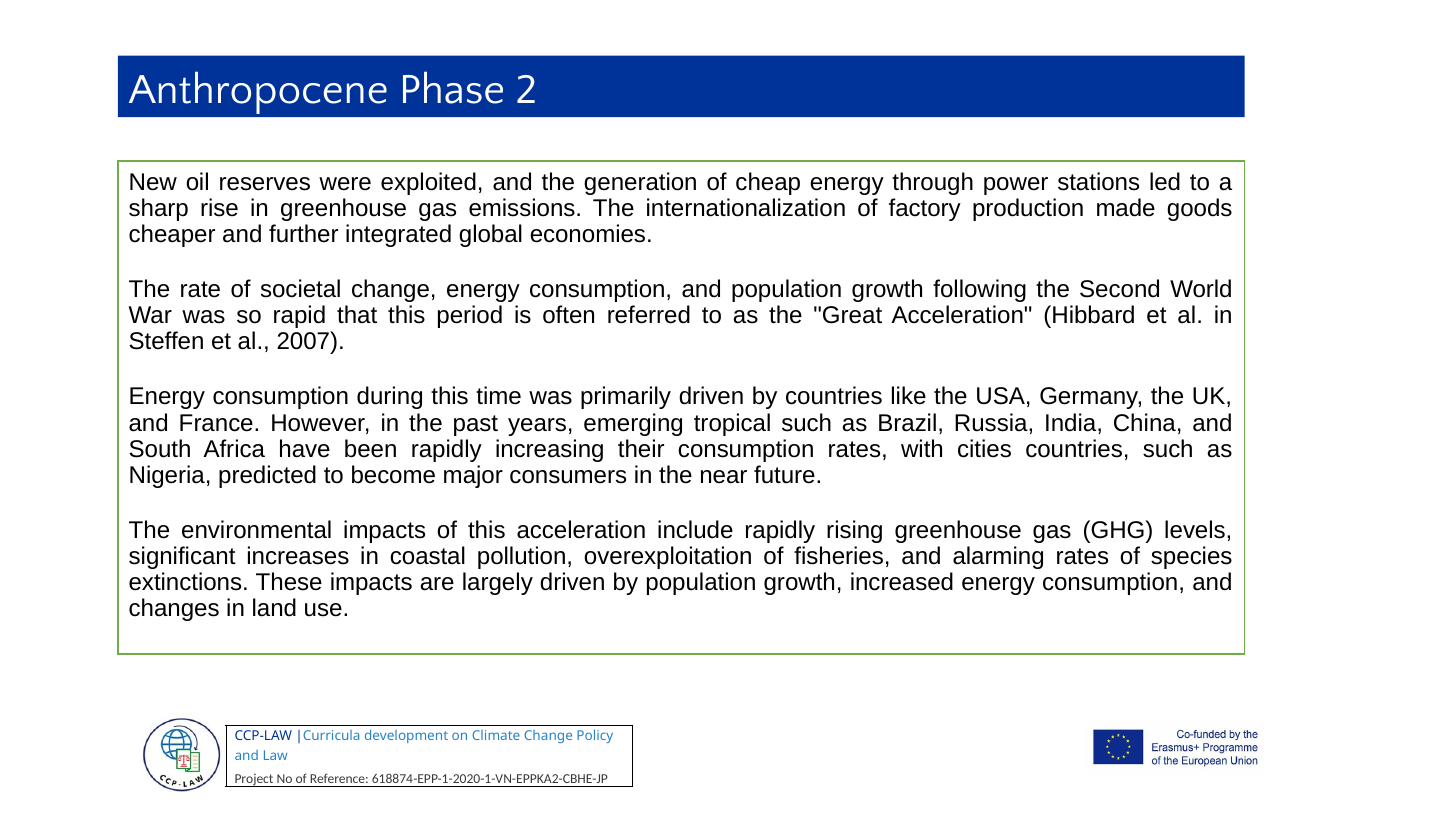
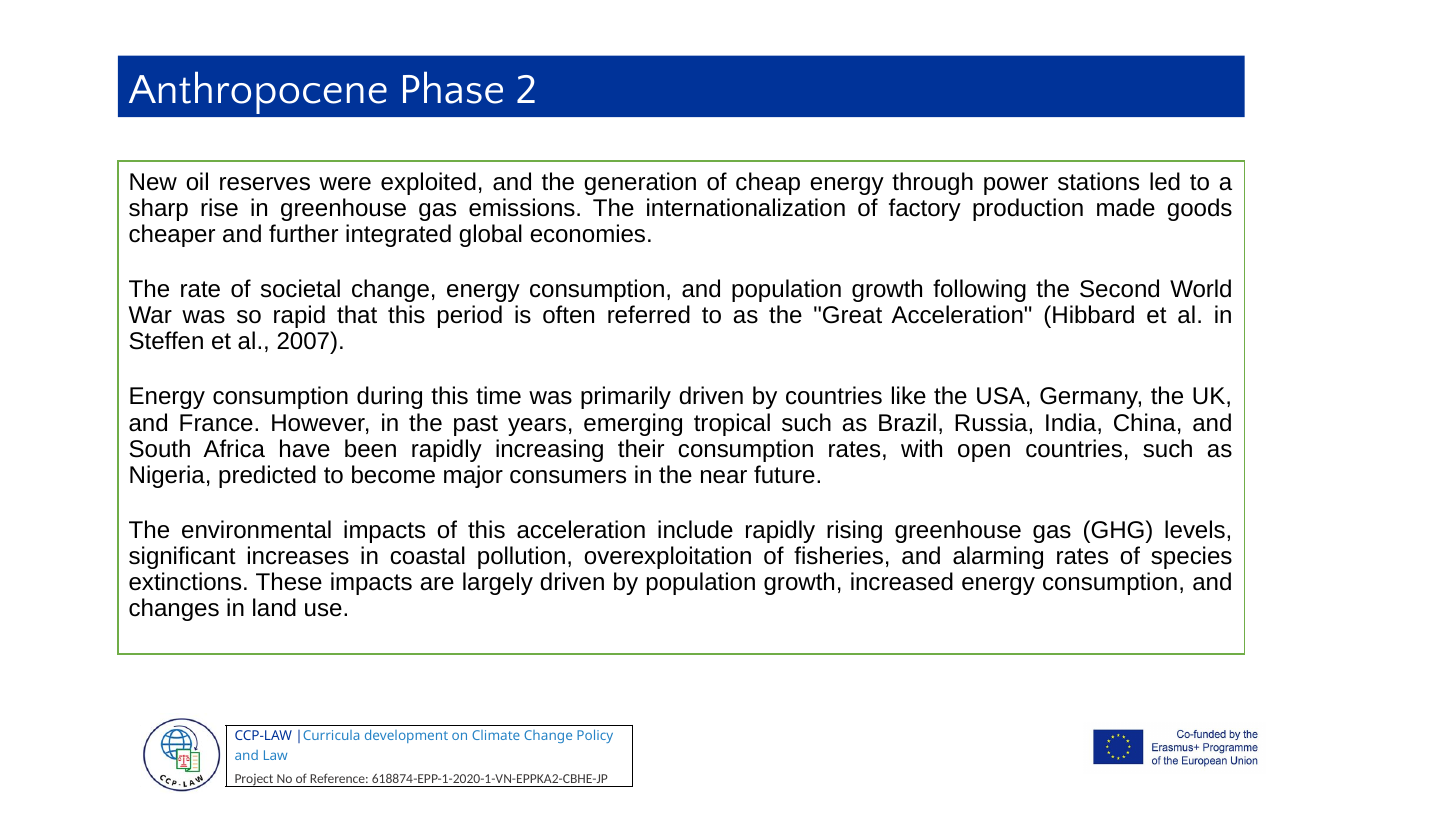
cities: cities -> open
